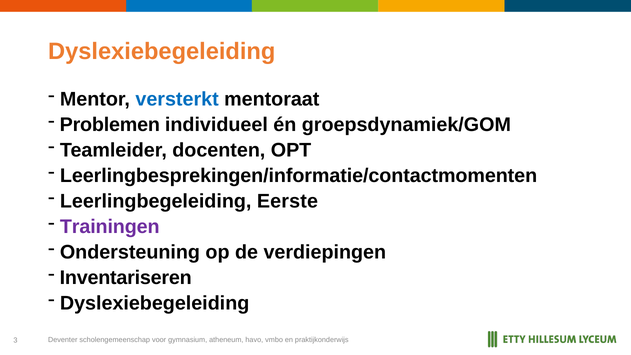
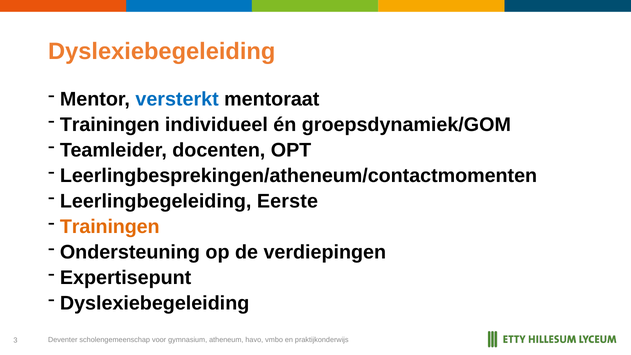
Problemen at (110, 125): Problemen -> Trainingen
Leerlingbesprekingen/informatie/contactmomenten: Leerlingbesprekingen/informatie/contactmomenten -> Leerlingbesprekingen/atheneum/contactmomenten
Trainingen at (110, 227) colour: purple -> orange
Inventariseren: Inventariseren -> Expertisepunt
